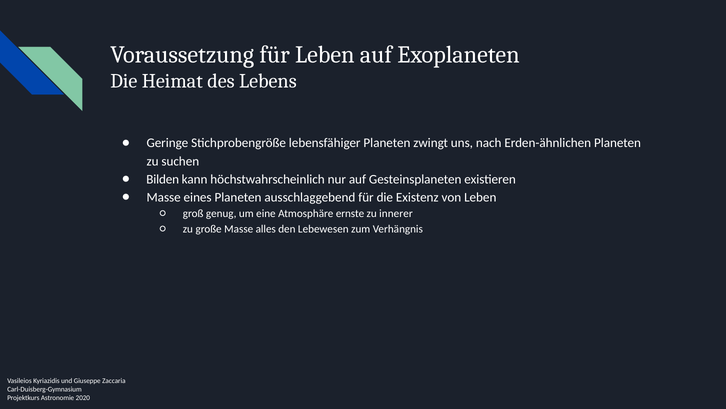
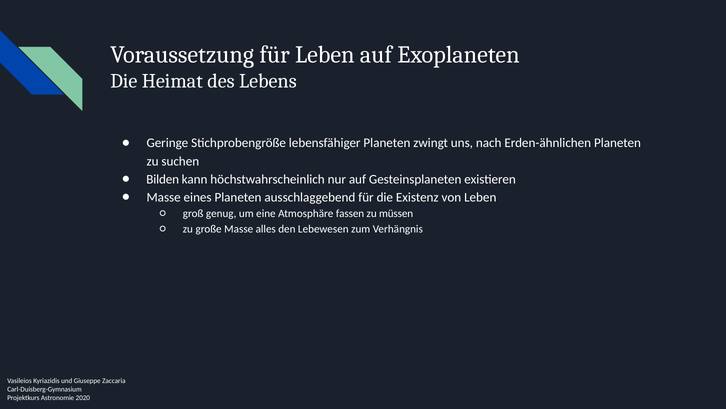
ernste: ernste -> fassen
innerer: innerer -> müssen
